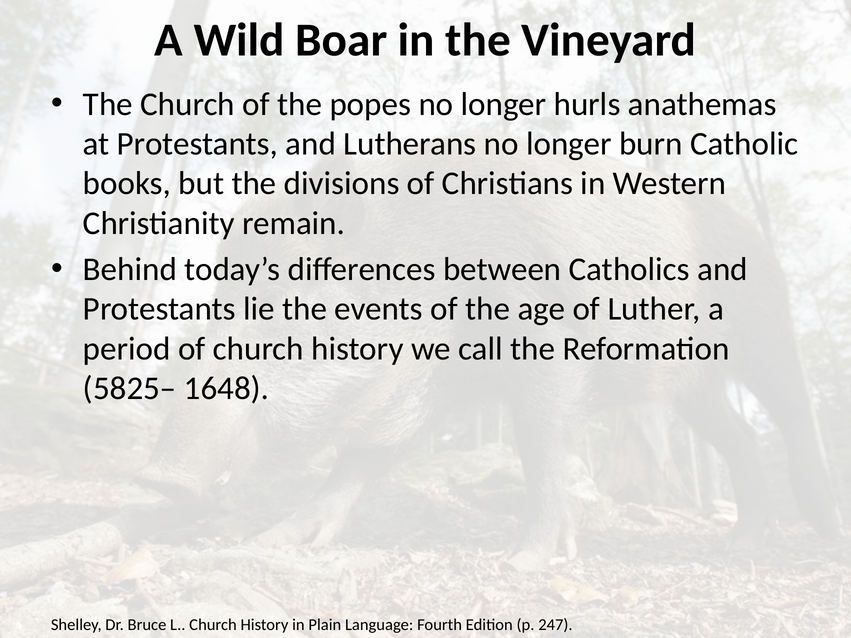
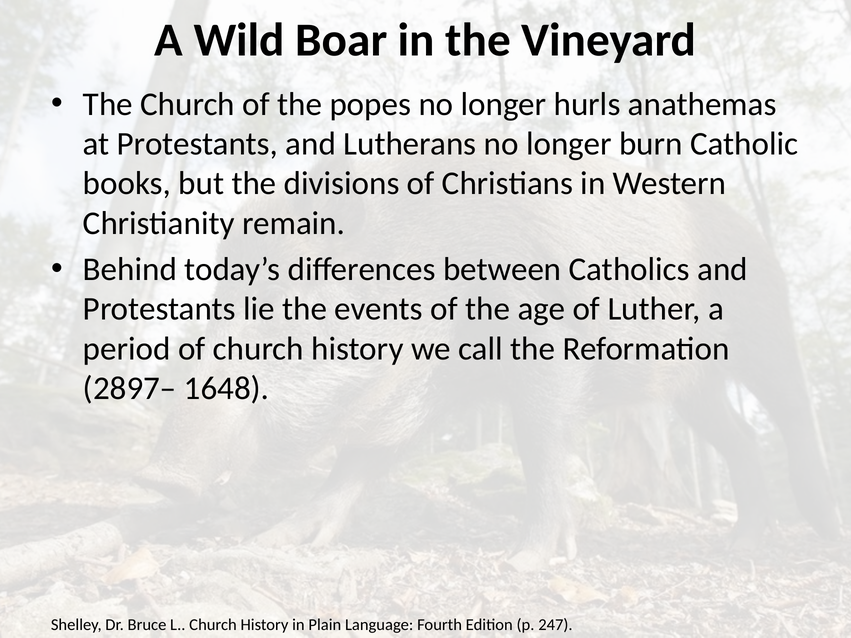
5825–: 5825– -> 2897–
